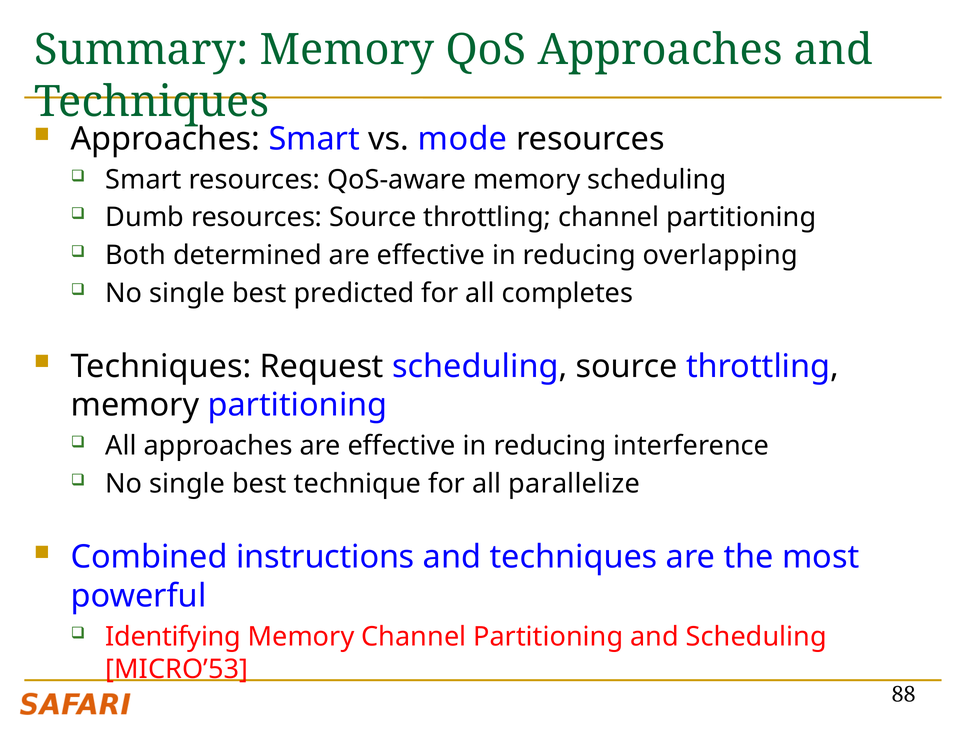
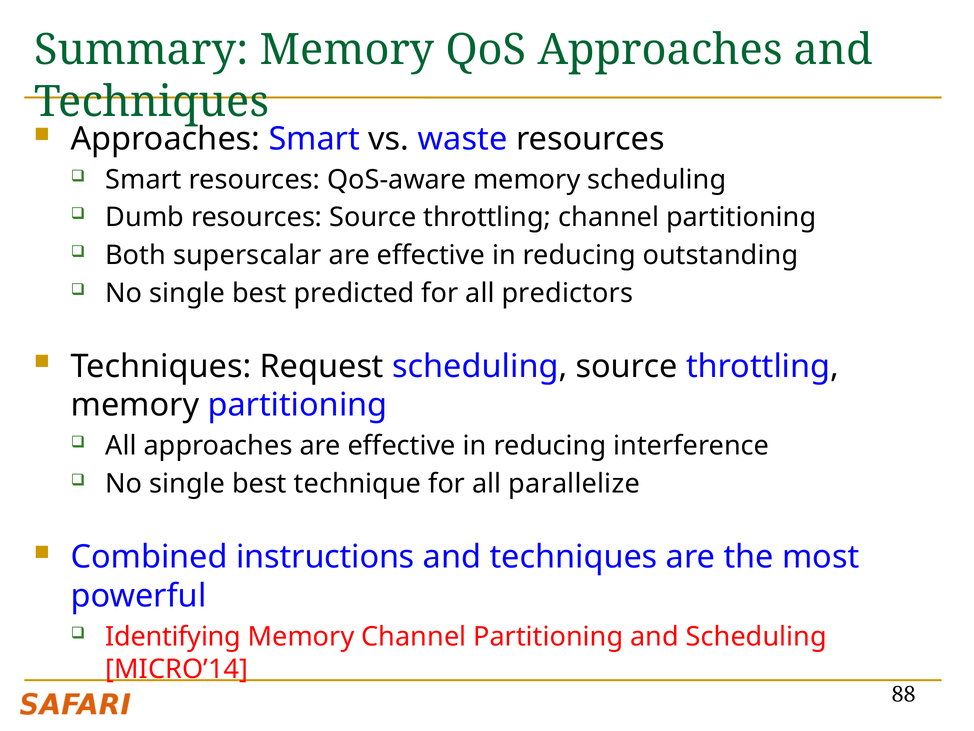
mode: mode -> waste
determined: determined -> superscalar
overlapping: overlapping -> outstanding
completes: completes -> predictors
MICRO’53: MICRO’53 -> MICRO’14
